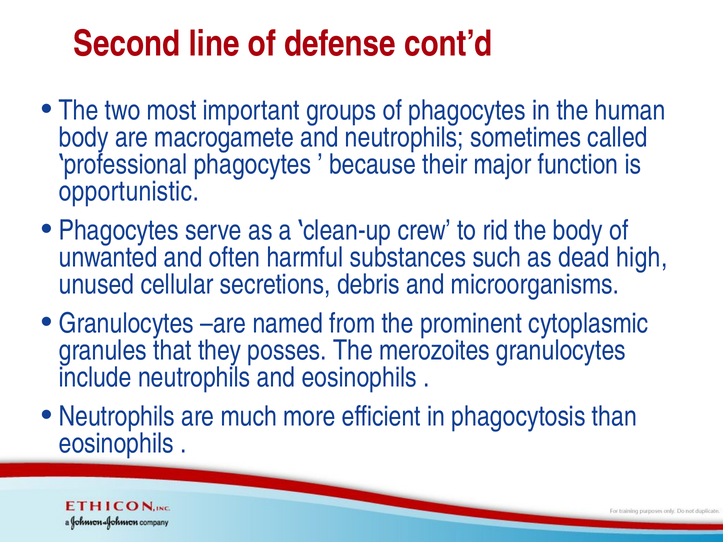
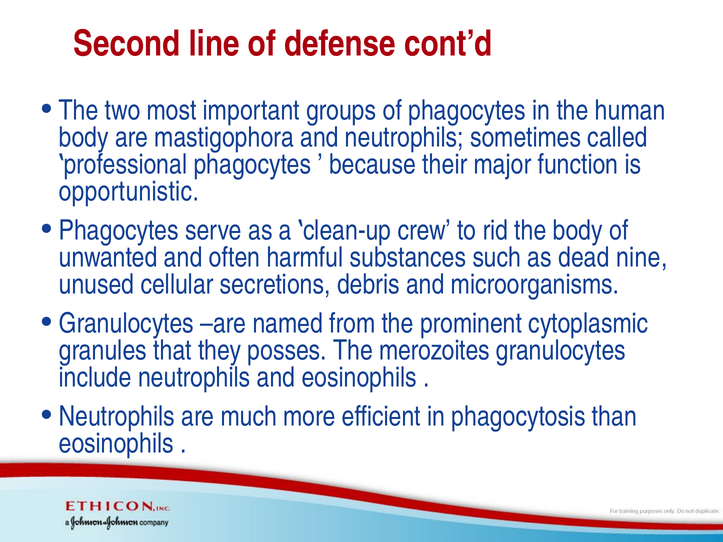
macrogamete: macrogamete -> mastigophora
high: high -> nine
